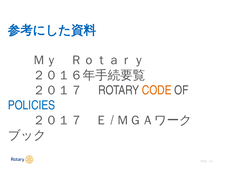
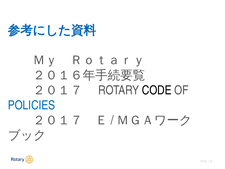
CODE colour: orange -> black
